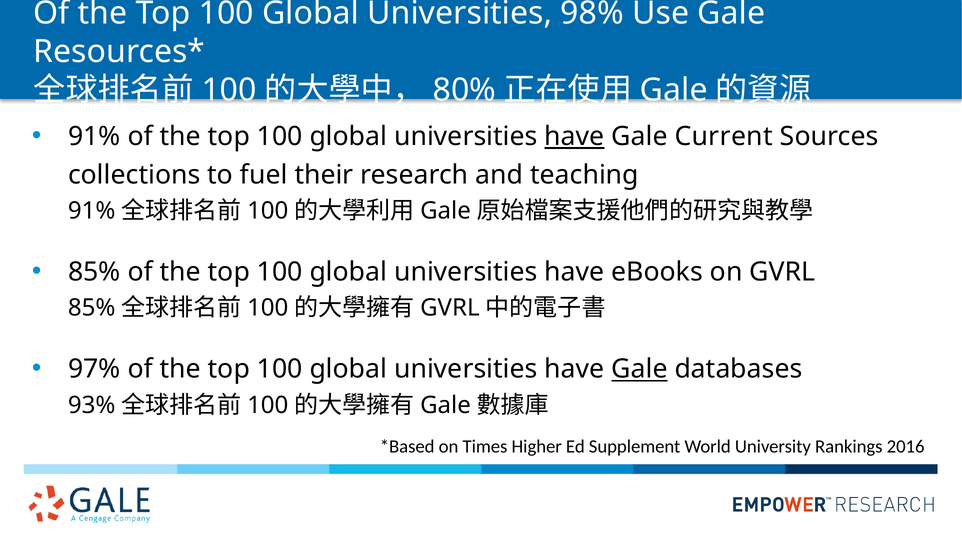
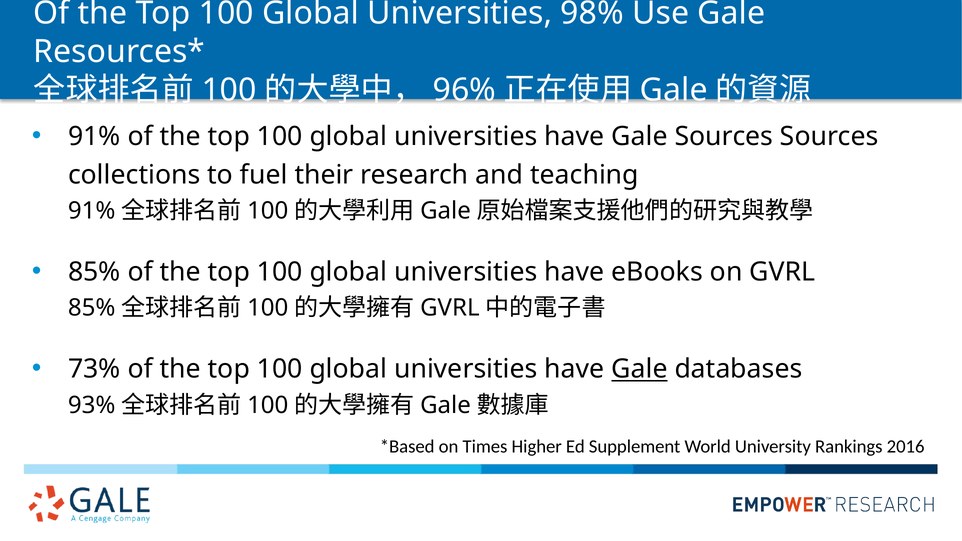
80%: 80% -> 96%
have at (574, 137) underline: present -> none
Gale Current: Current -> Sources
97%: 97% -> 73%
